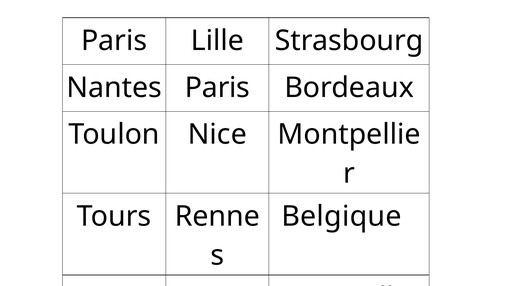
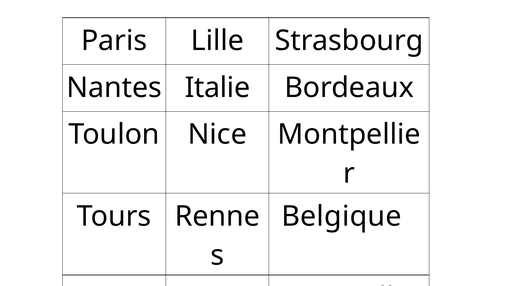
Nantes Paris: Paris -> Italie
